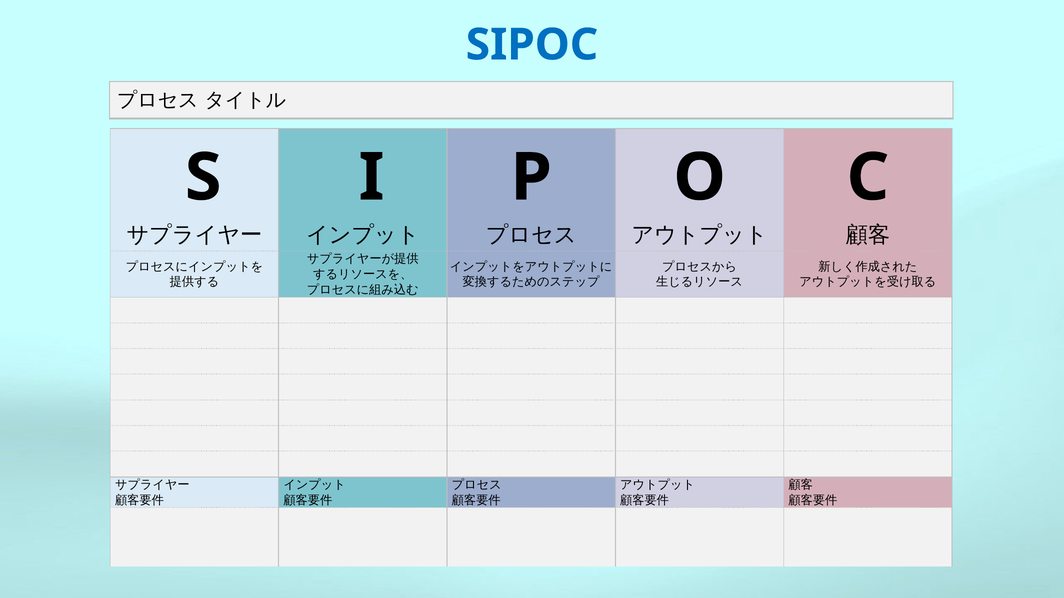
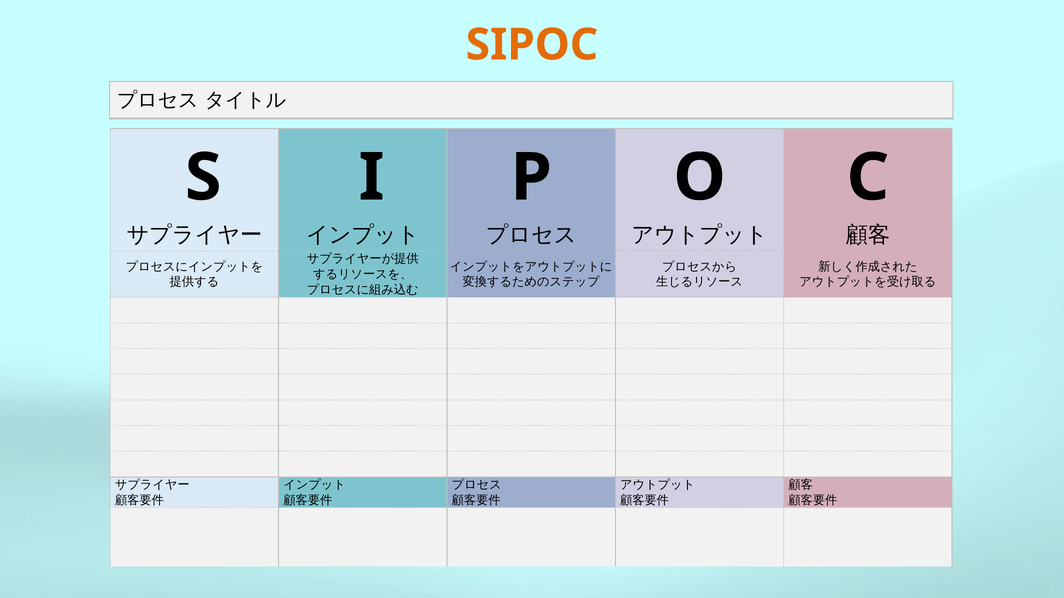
SIPOC colour: blue -> orange
